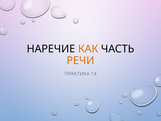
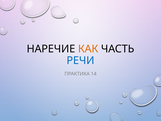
РЕЧИ colour: orange -> blue
